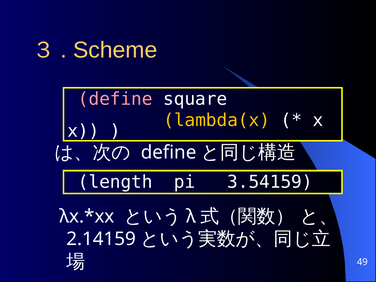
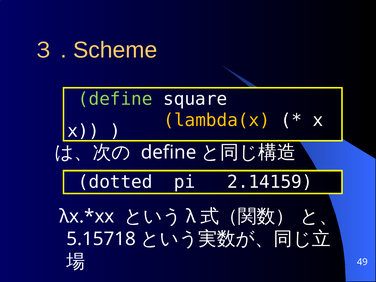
define at (115, 99) colour: pink -> light green
length: length -> dotted
3.54159: 3.54159 -> 2.14159
2.14159: 2.14159 -> 5.15718
